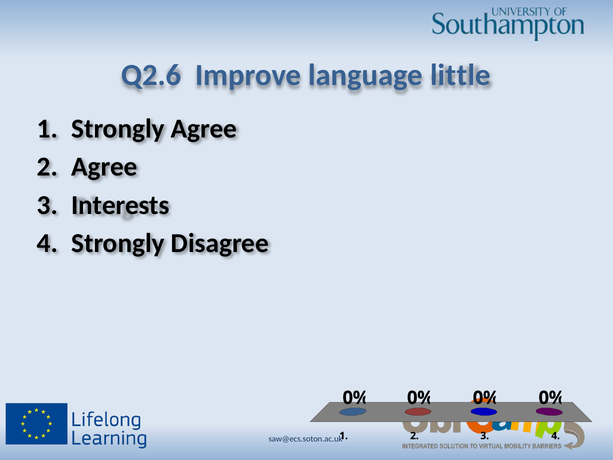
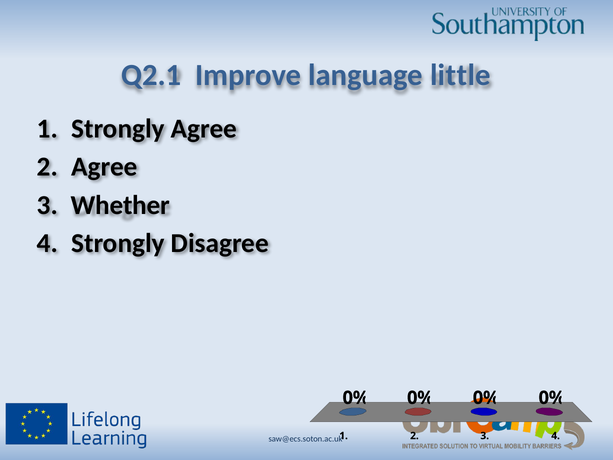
Q2.6: Q2.6 -> Q2.1
Interests: Interests -> Whether
